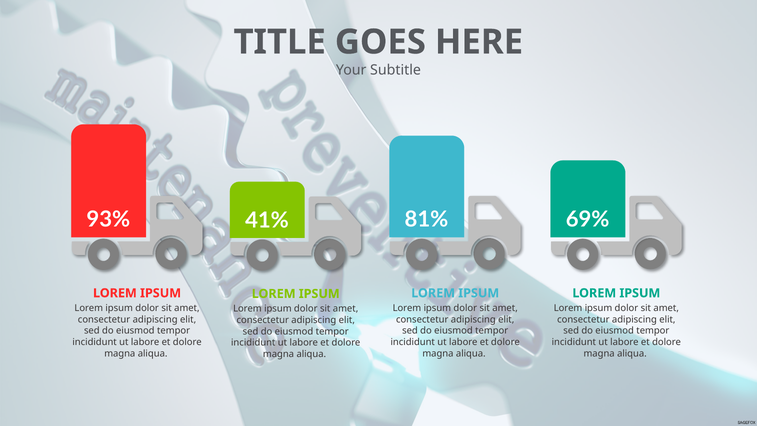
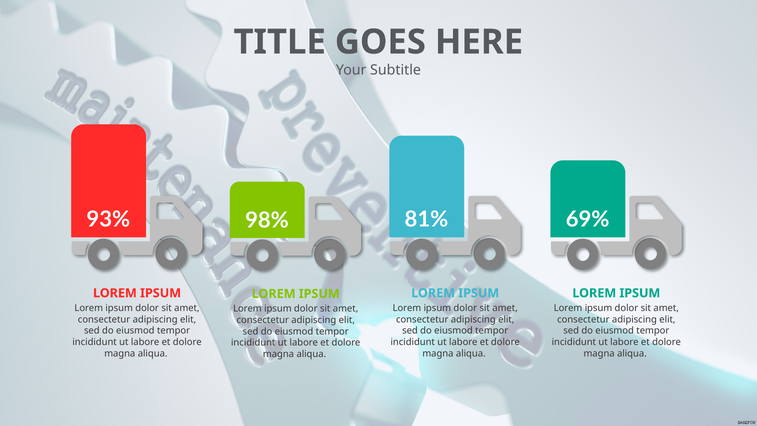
41%: 41% -> 98%
